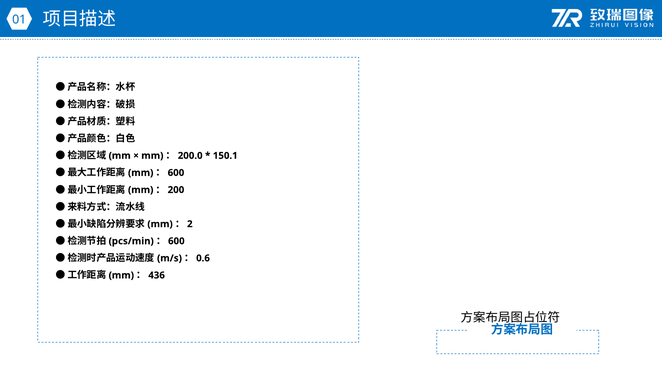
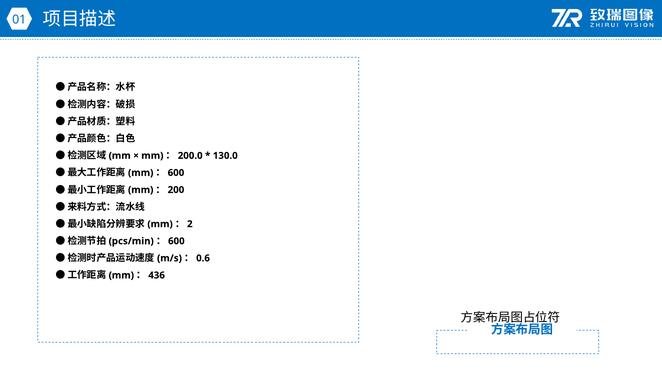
150.1: 150.1 -> 130.0
